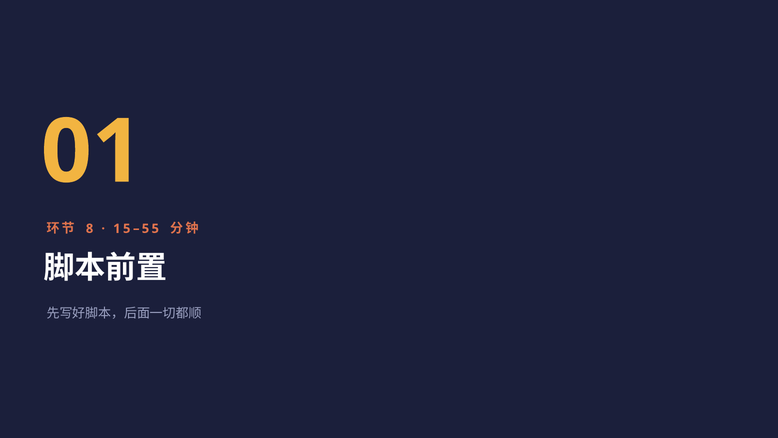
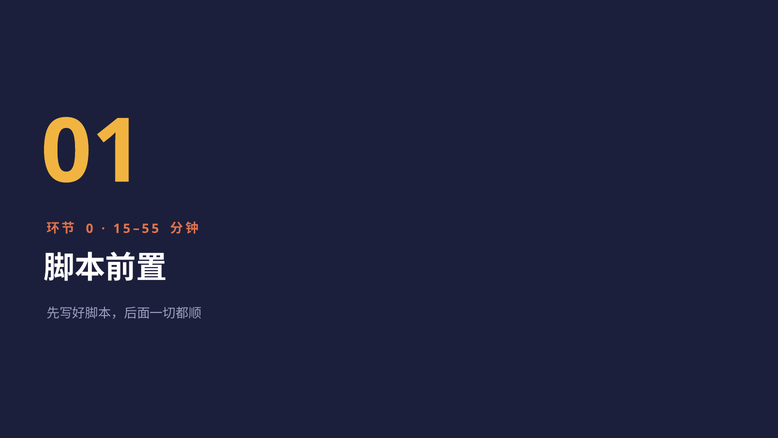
8: 8 -> 0
